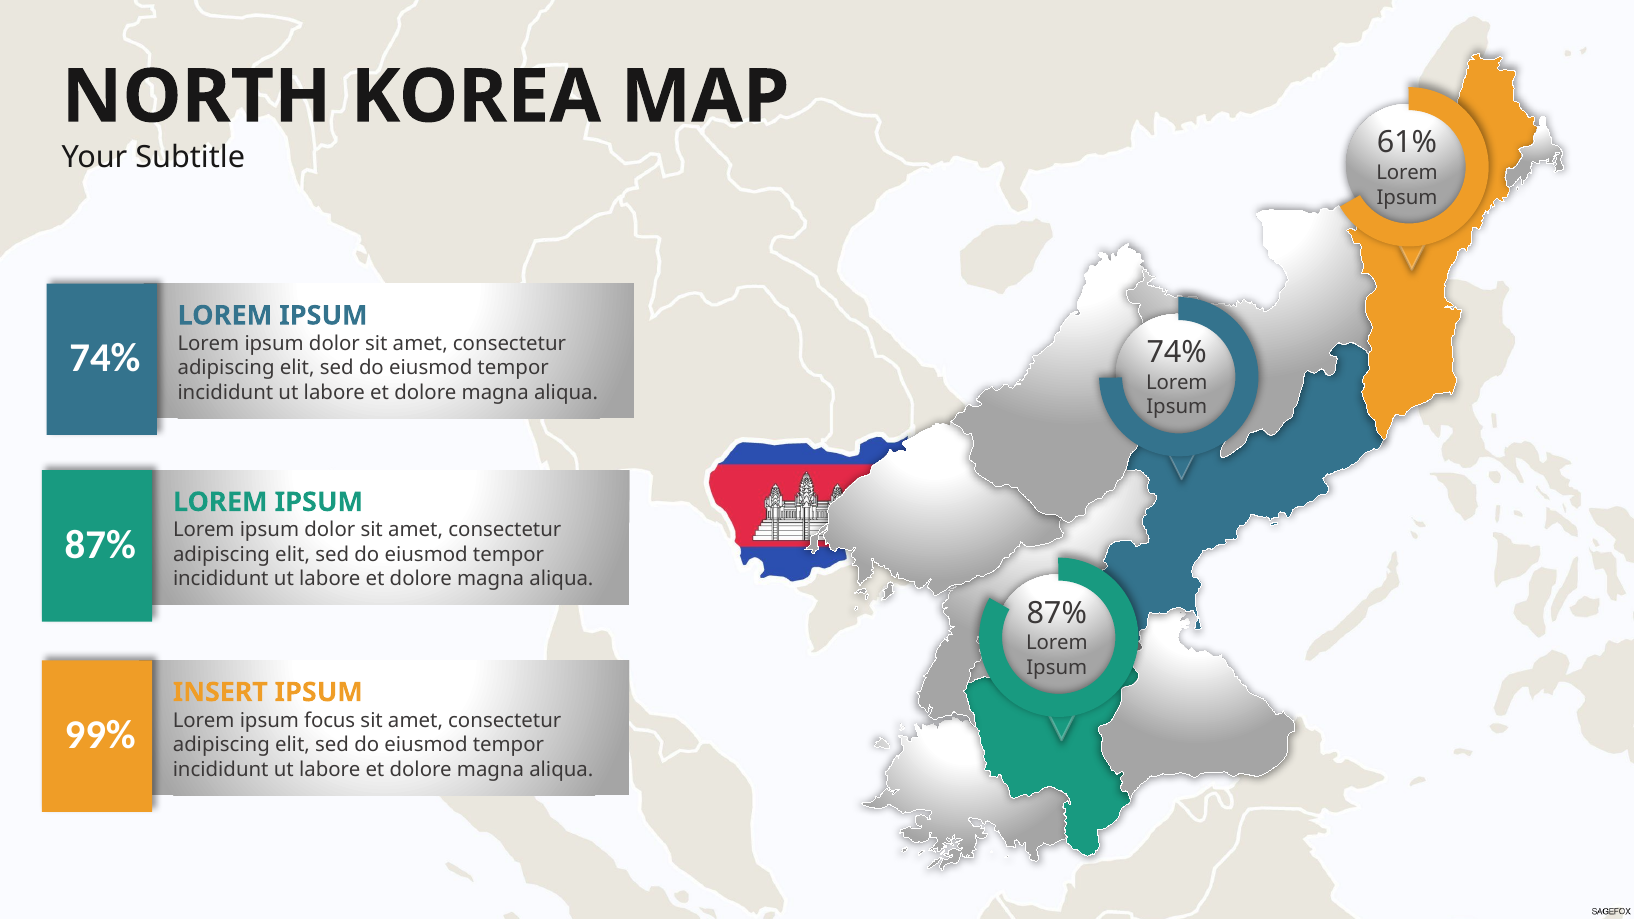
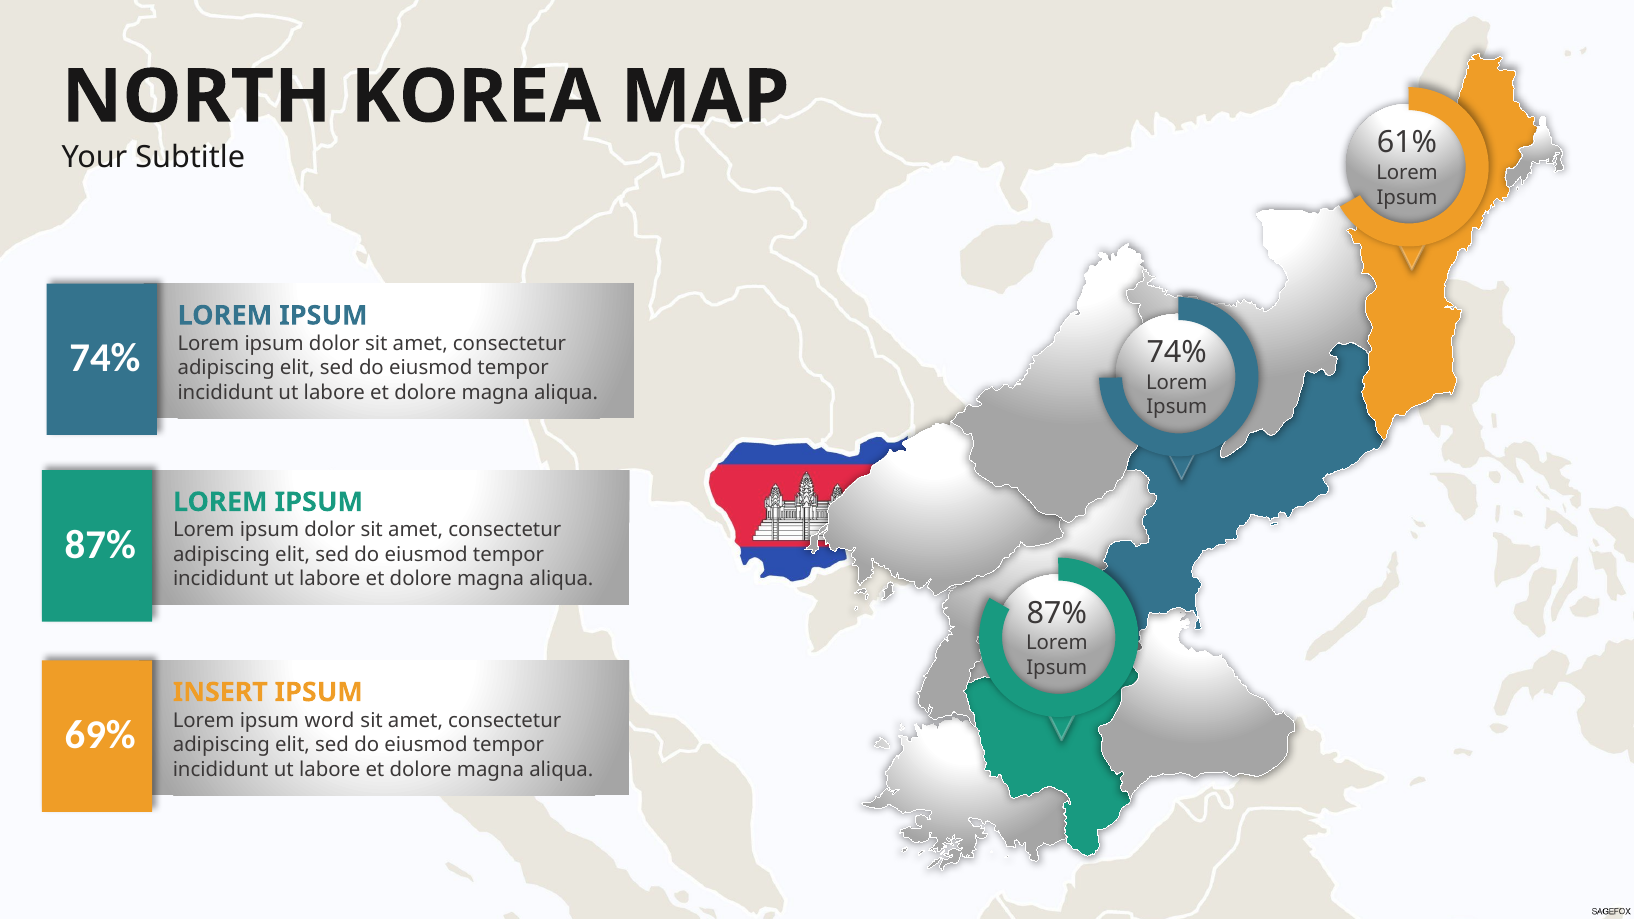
focus: focus -> word
99%: 99% -> 69%
